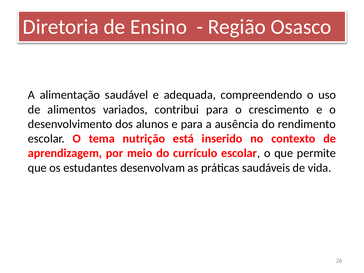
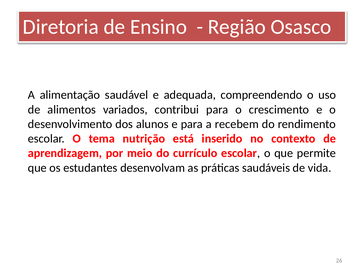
ausência: ausência -> recebem
